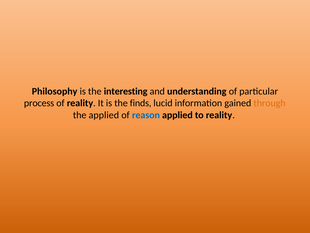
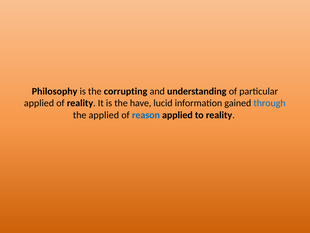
interesting: interesting -> corrupting
process at (39, 103): process -> applied
finds: finds -> have
through colour: orange -> blue
